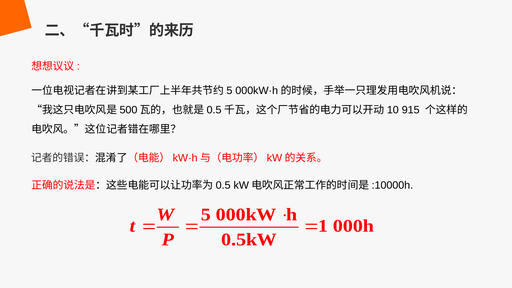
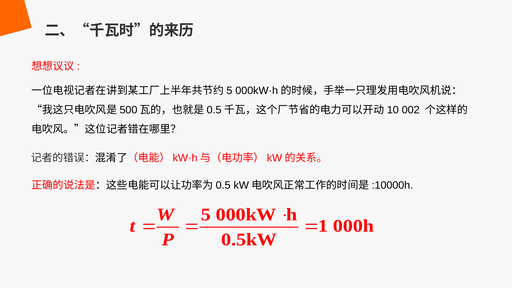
915: 915 -> 002
